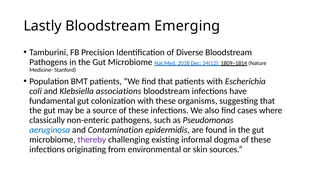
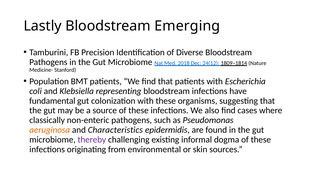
associations: associations -> representing
aeruginosa colour: blue -> orange
Contamination: Contamination -> Characteristics
